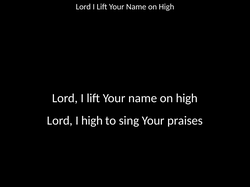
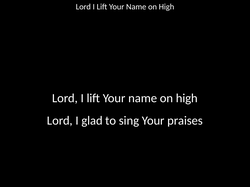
I high: high -> glad
